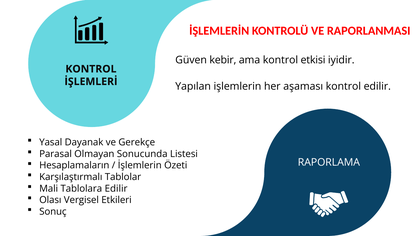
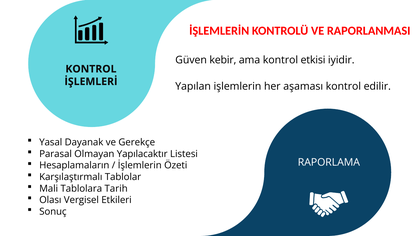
Sonucunda: Sonucunda -> Yapılacaktır
Tablolara Edilir: Edilir -> Tarih
